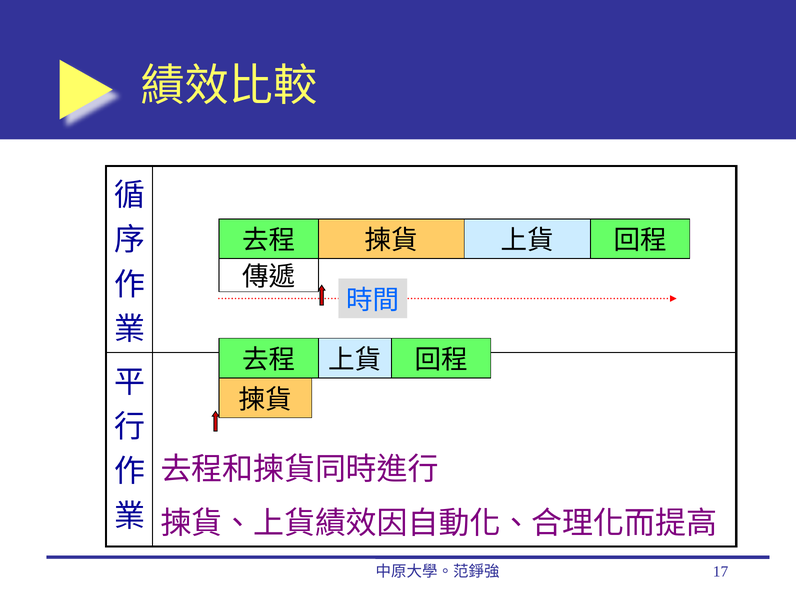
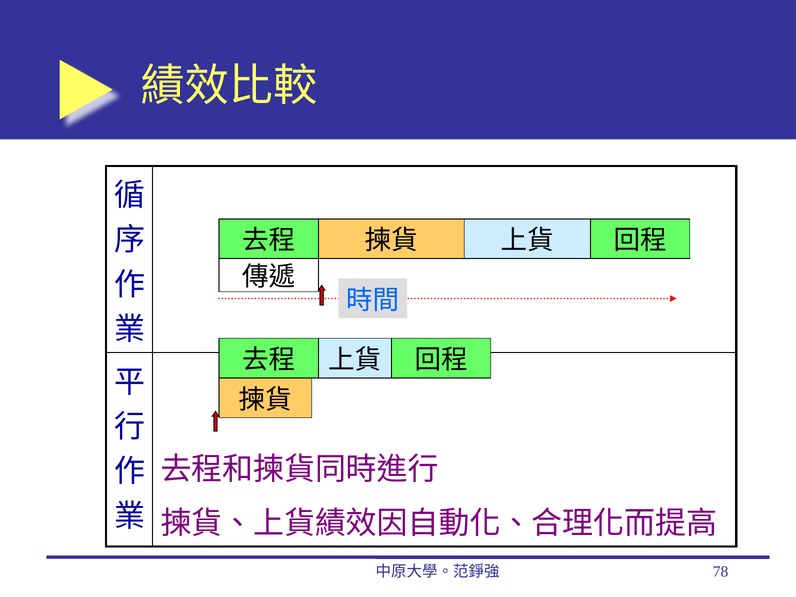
17: 17 -> 78
